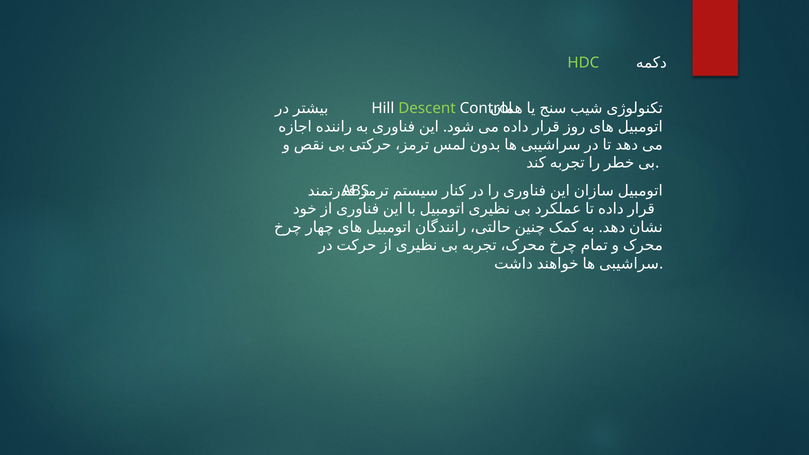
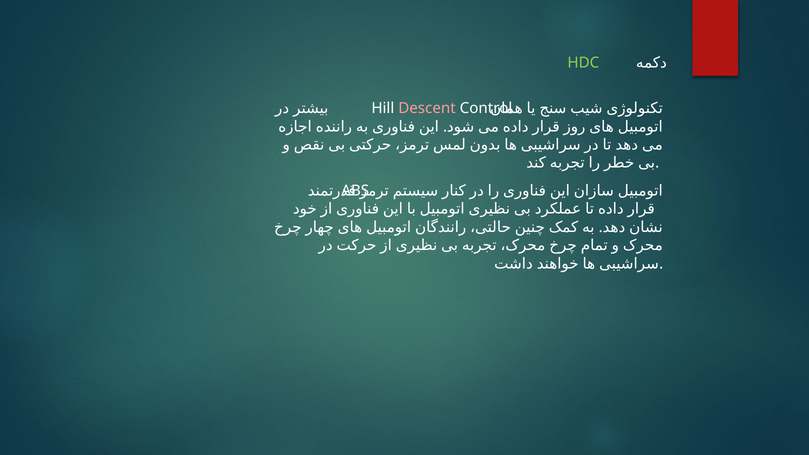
Descent colour: light green -> pink
